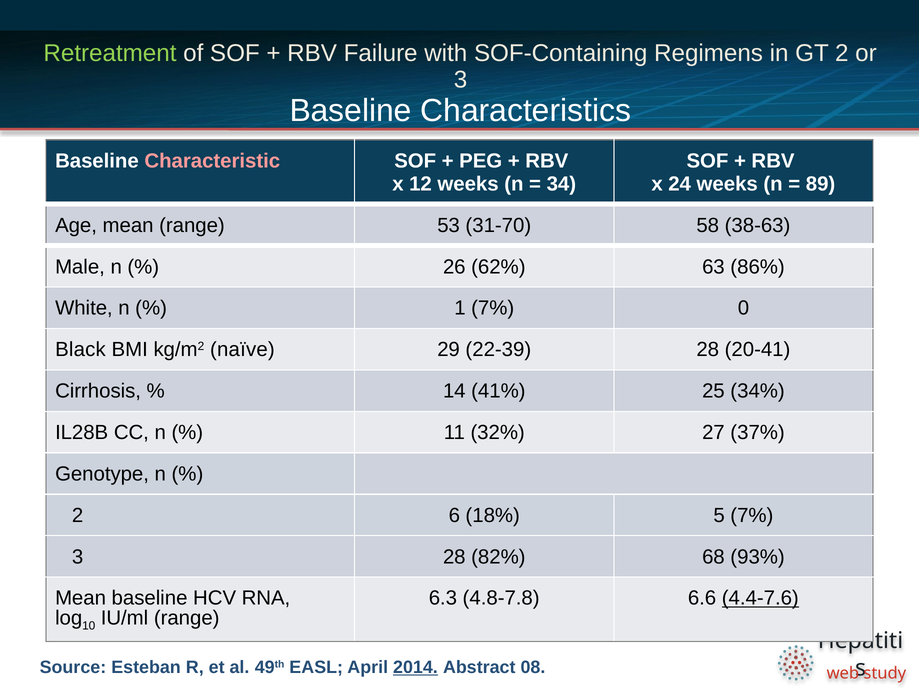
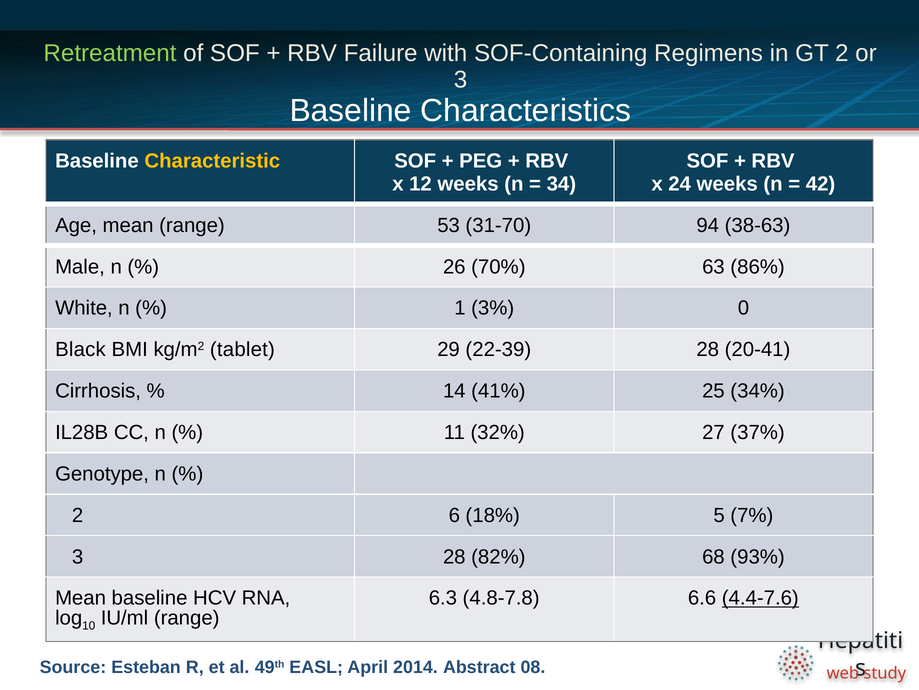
Characteristic colour: pink -> yellow
89: 89 -> 42
58: 58 -> 94
62%: 62% -> 70%
1 7%: 7% -> 3%
naïve: naïve -> tablet
2014 underline: present -> none
